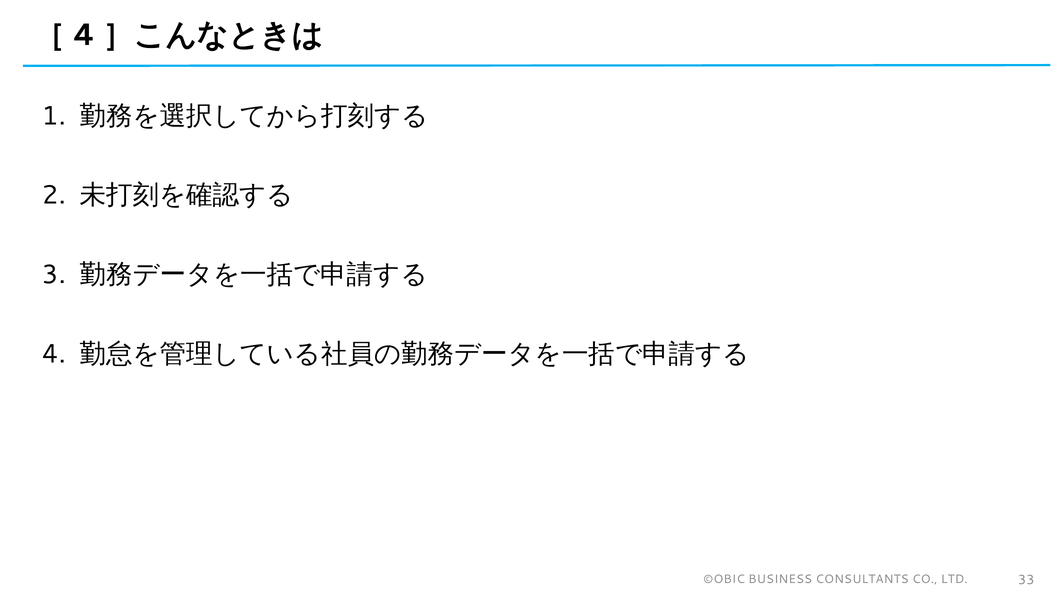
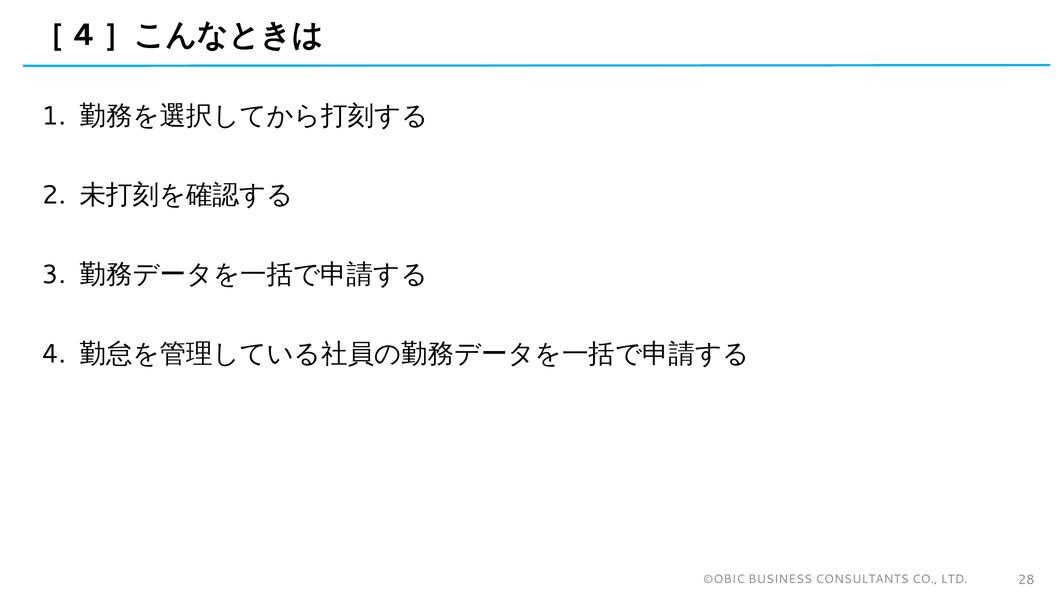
33: 33 -> 28
